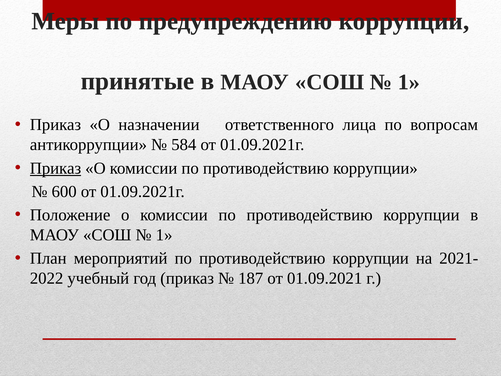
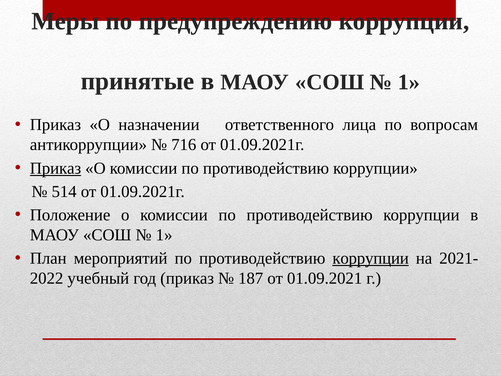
584: 584 -> 716
600: 600 -> 514
коррупции at (371, 258) underline: none -> present
